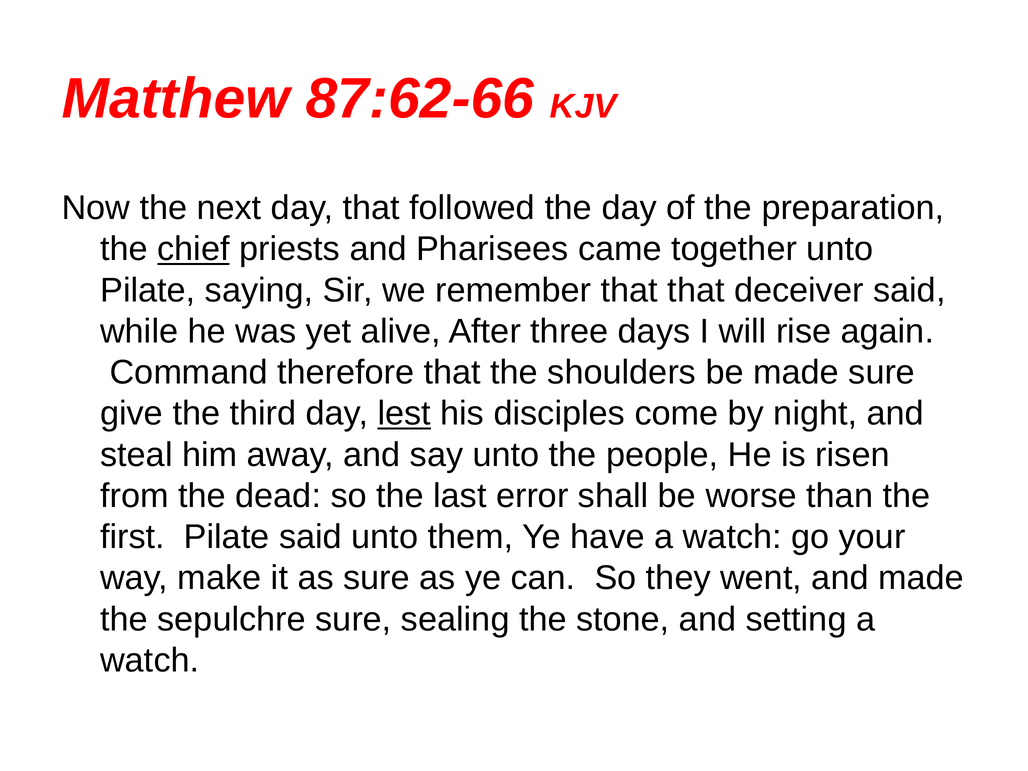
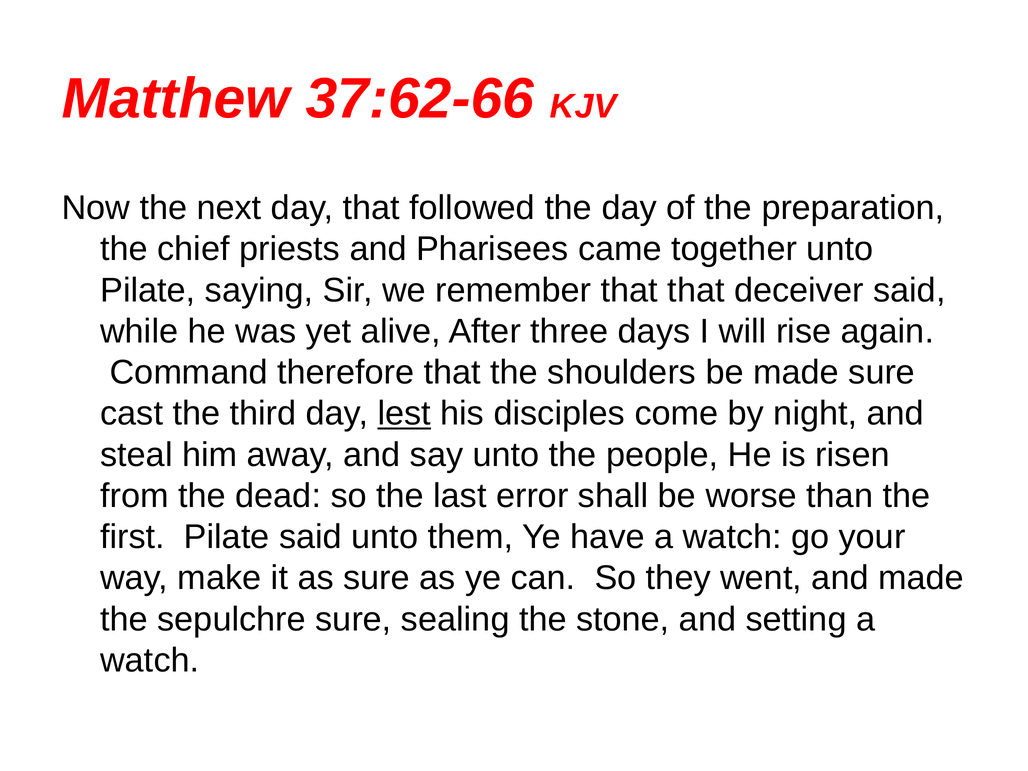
87:62-66: 87:62-66 -> 37:62-66
chief underline: present -> none
give: give -> cast
